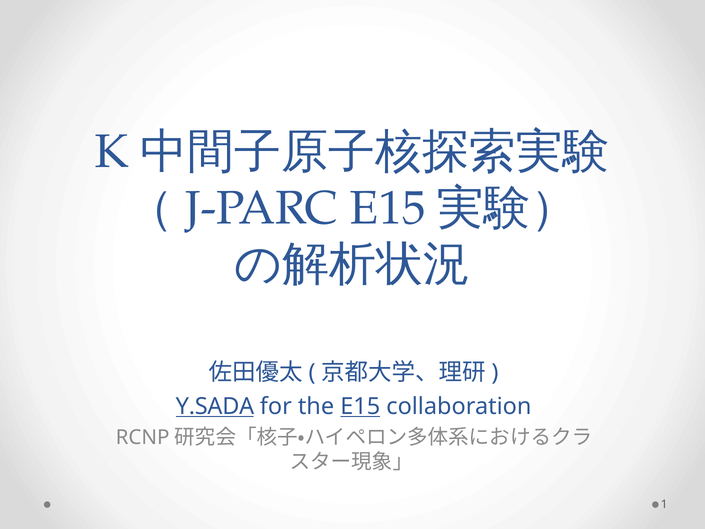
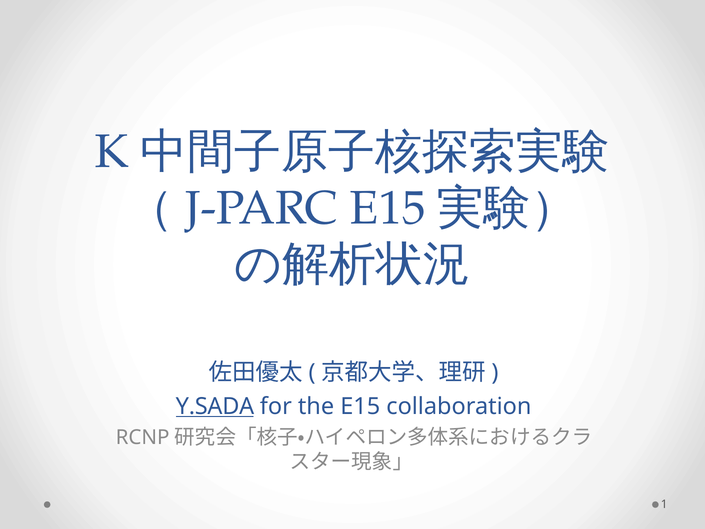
E15 at (360, 406) underline: present -> none
